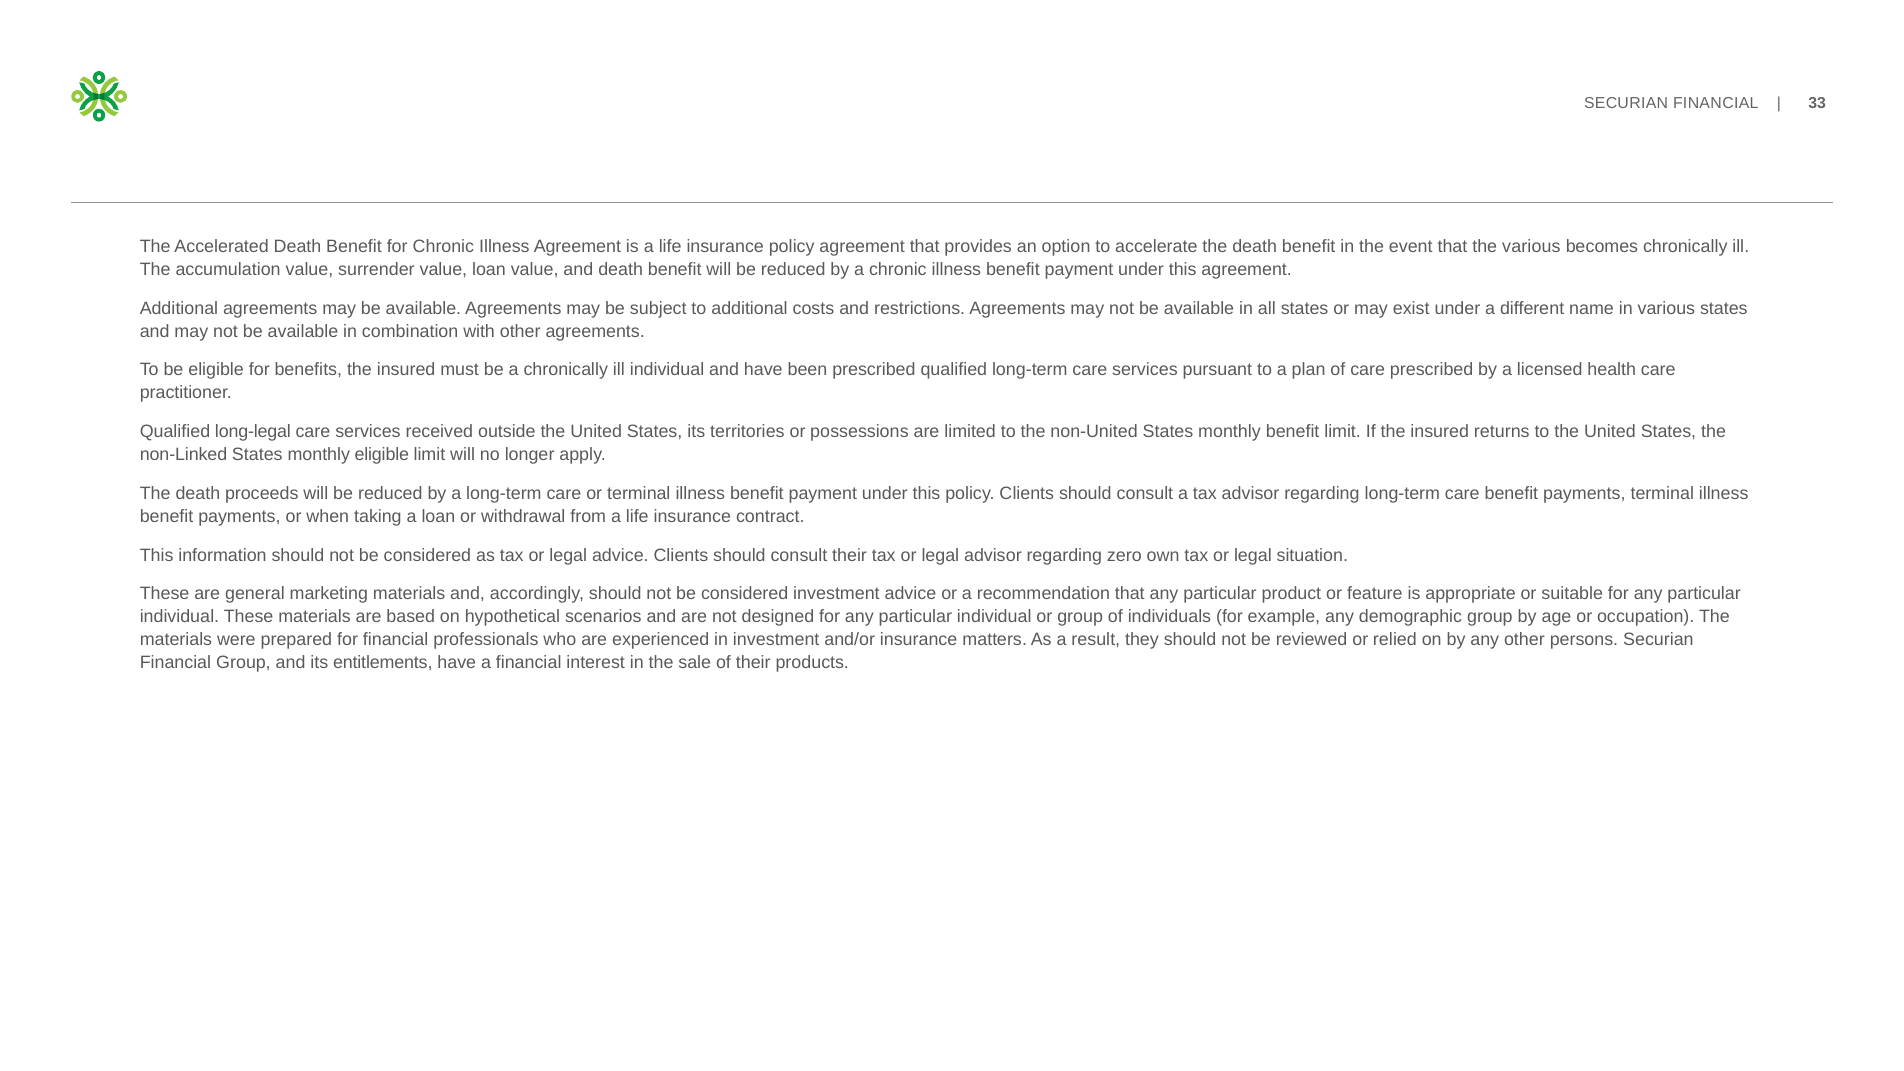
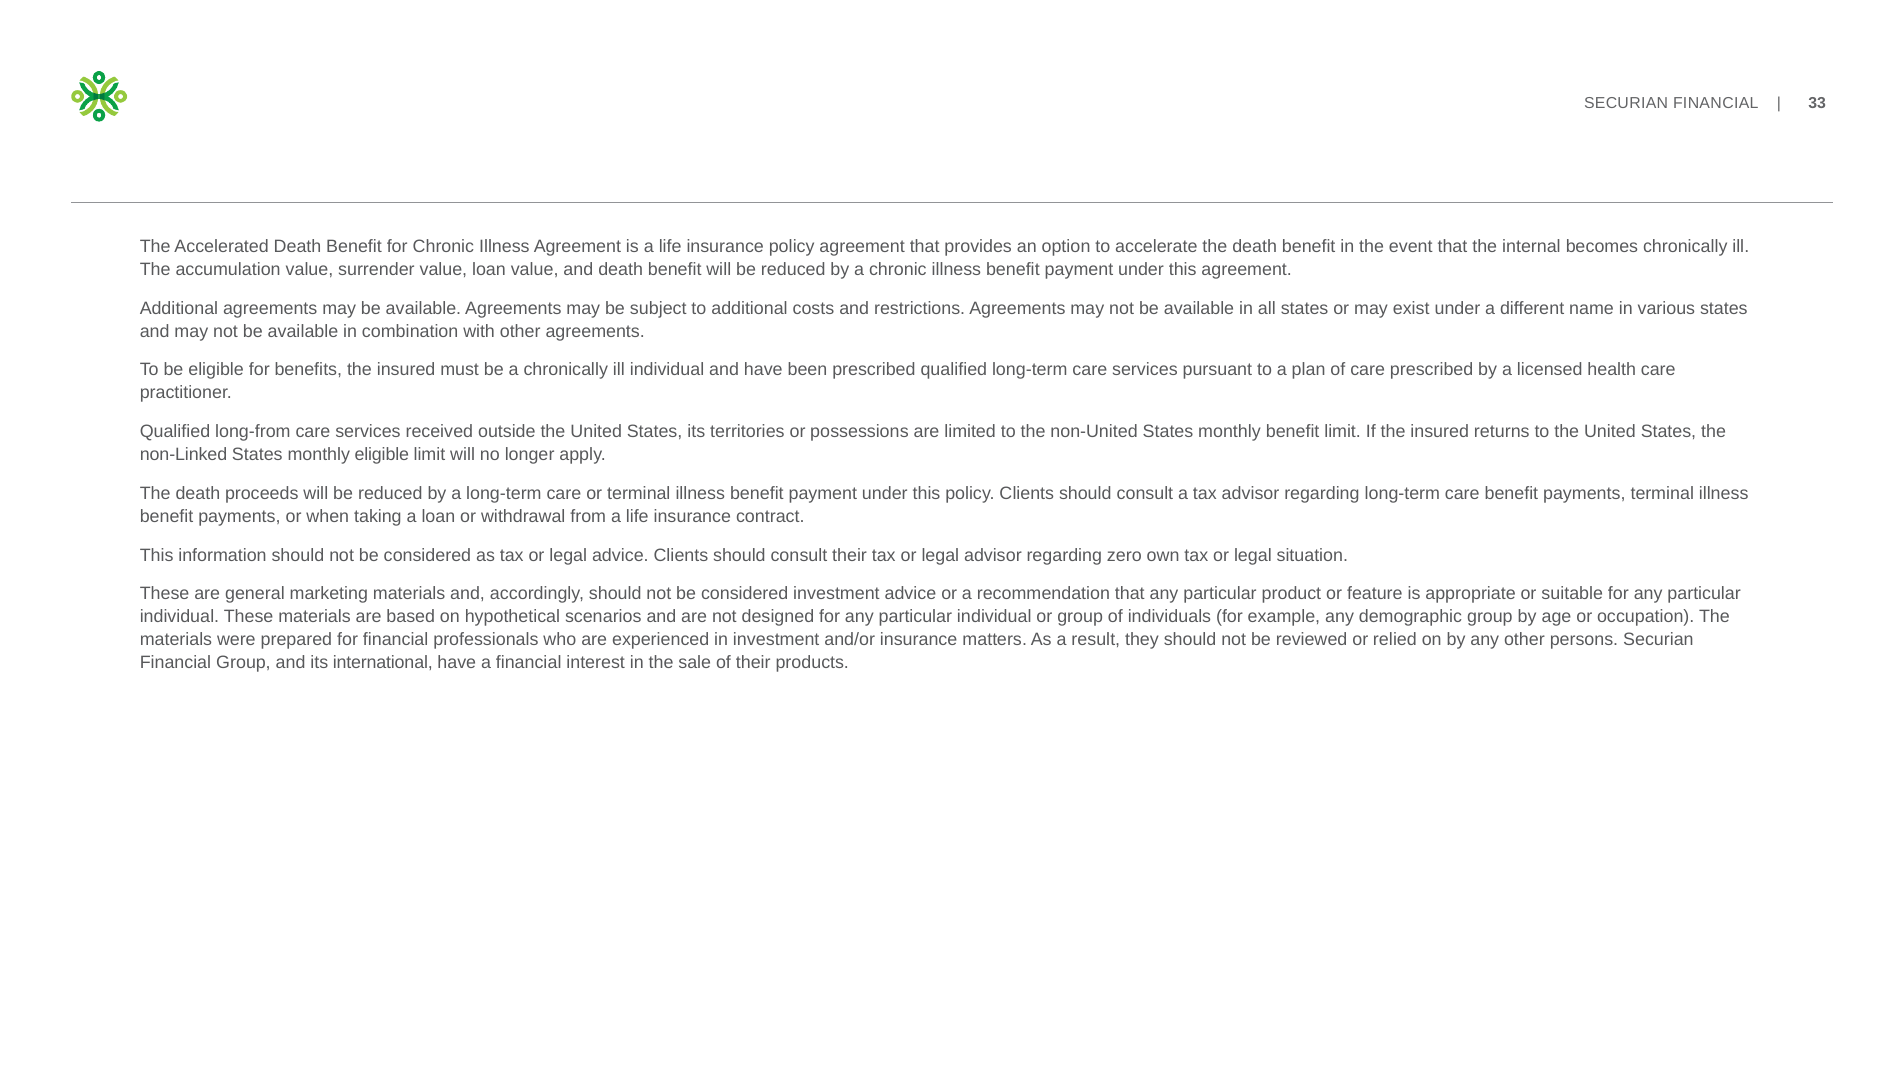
the various: various -> internal
long-legal: long-legal -> long-from
entitlements: entitlements -> international
